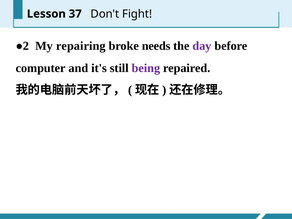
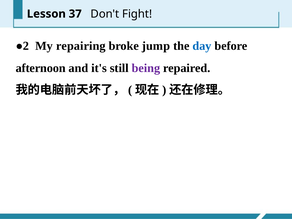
needs: needs -> jump
day colour: purple -> blue
computer: computer -> afternoon
